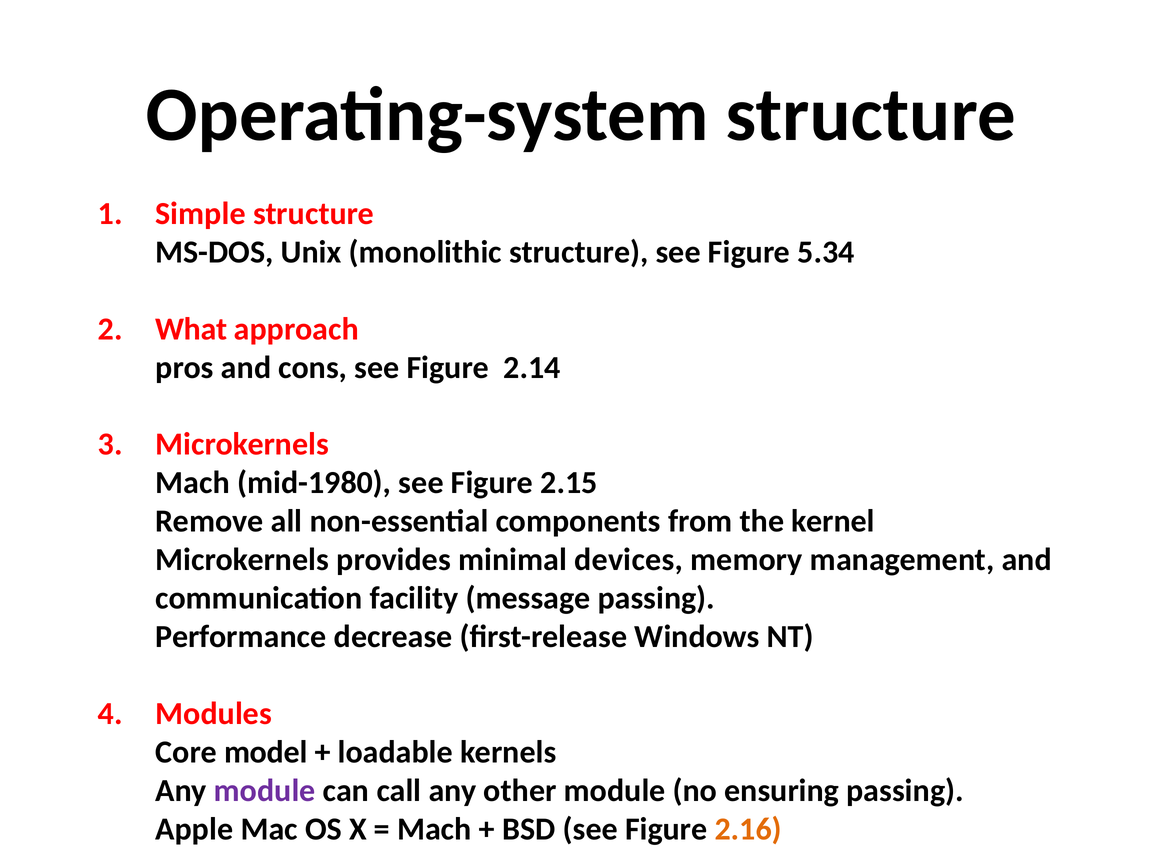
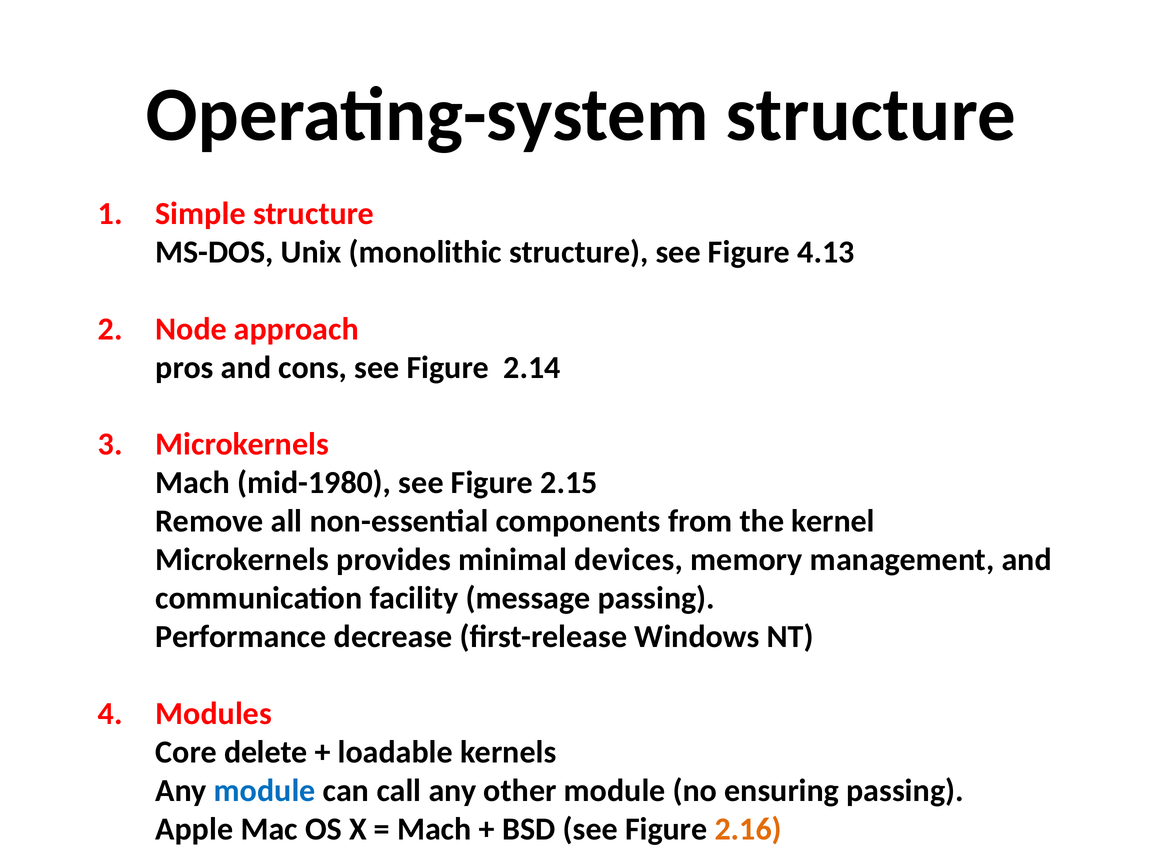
5.34: 5.34 -> 4.13
What: What -> Node
model: model -> delete
module at (265, 790) colour: purple -> blue
